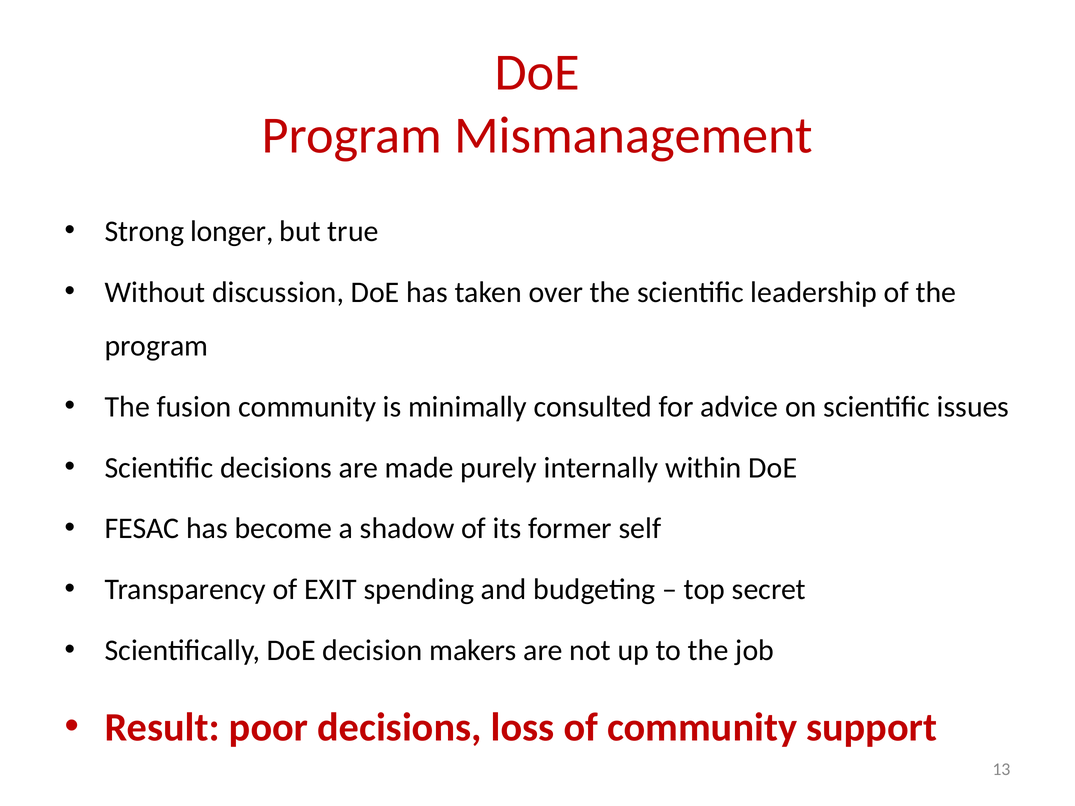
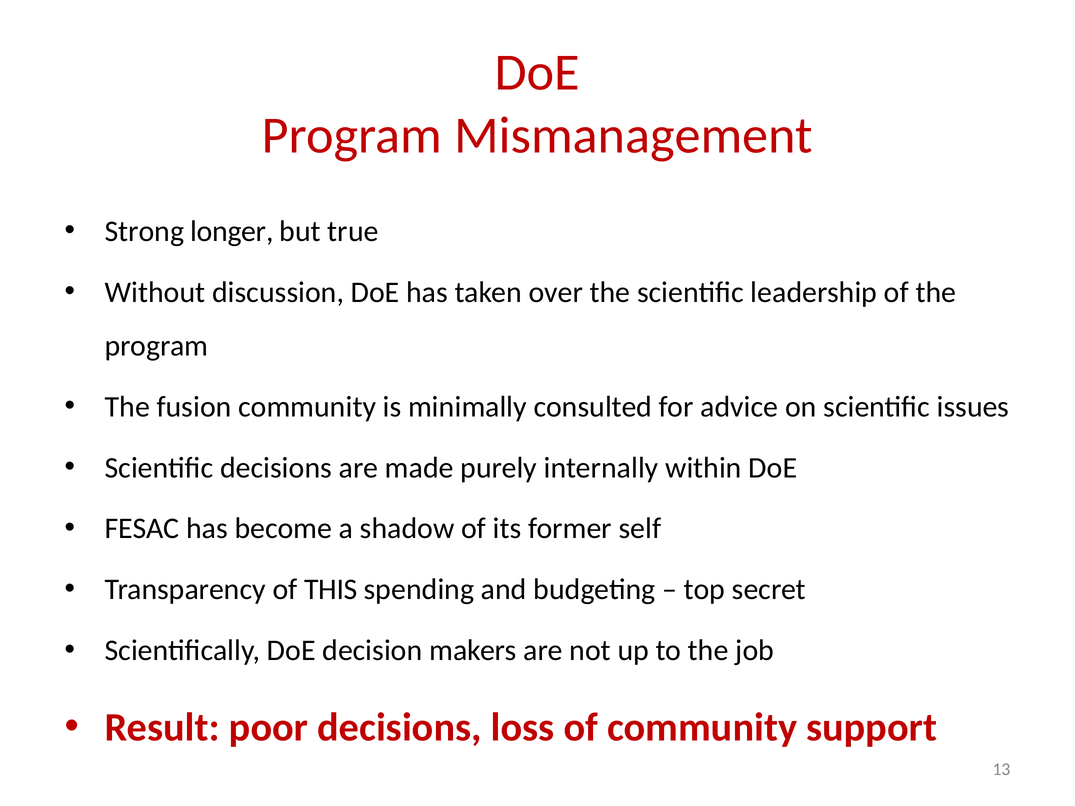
EXIT: EXIT -> THIS
